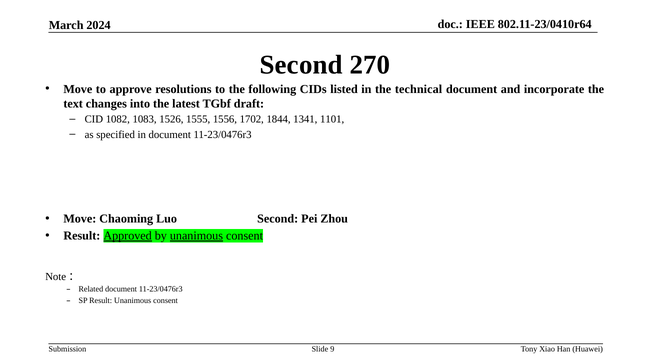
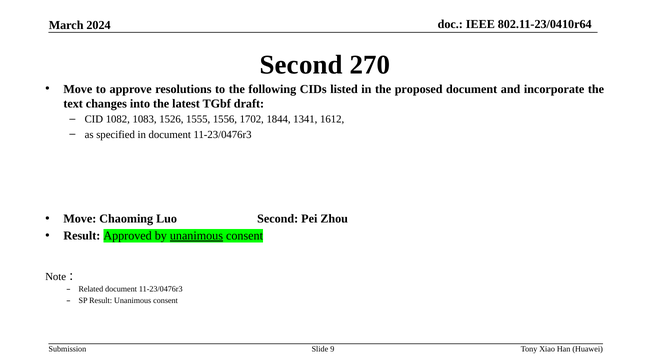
technical: technical -> proposed
1101: 1101 -> 1612
Approved underline: present -> none
